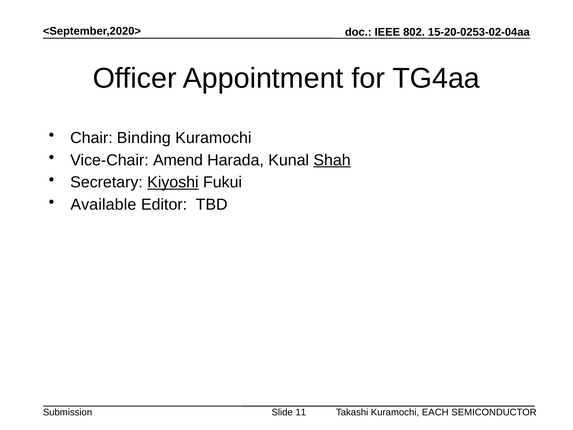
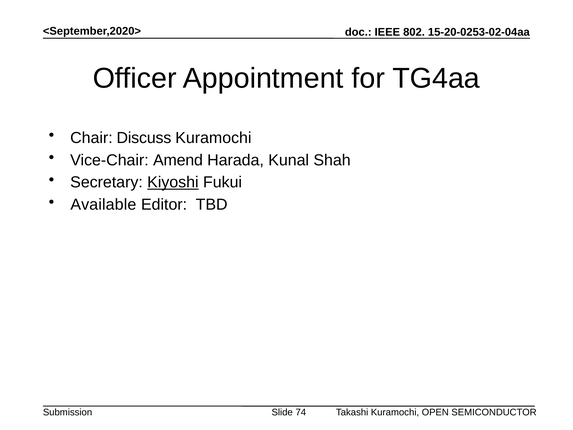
Binding: Binding -> Discuss
Shah underline: present -> none
11: 11 -> 74
EACH: EACH -> OPEN
